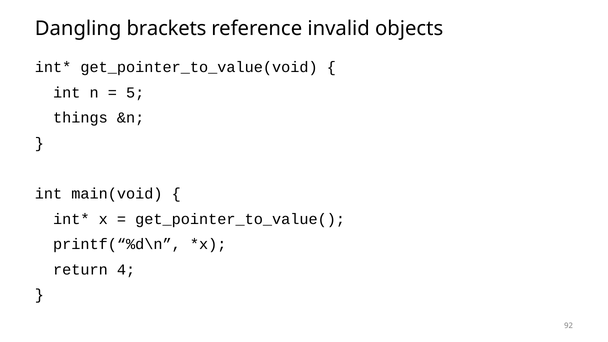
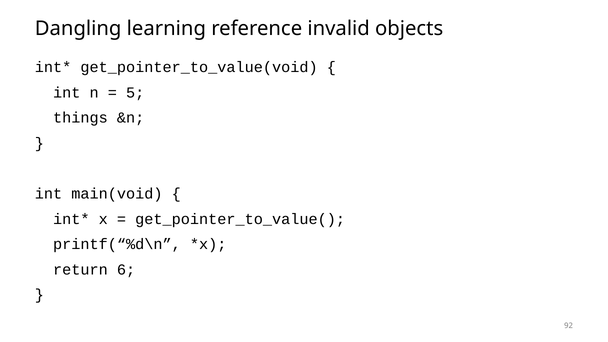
brackets: brackets -> learning
4: 4 -> 6
